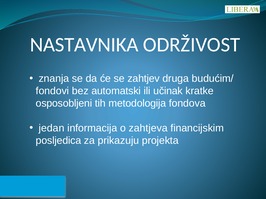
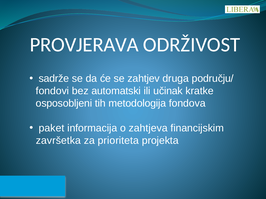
NASTAVNIKA: NASTAVNIKA -> PROVJERAVA
znanja: znanja -> sadrže
budućim/: budućim/ -> području/
jedan: jedan -> paket
posljedica: posljedica -> završetka
prikazuju: prikazuju -> prioriteta
